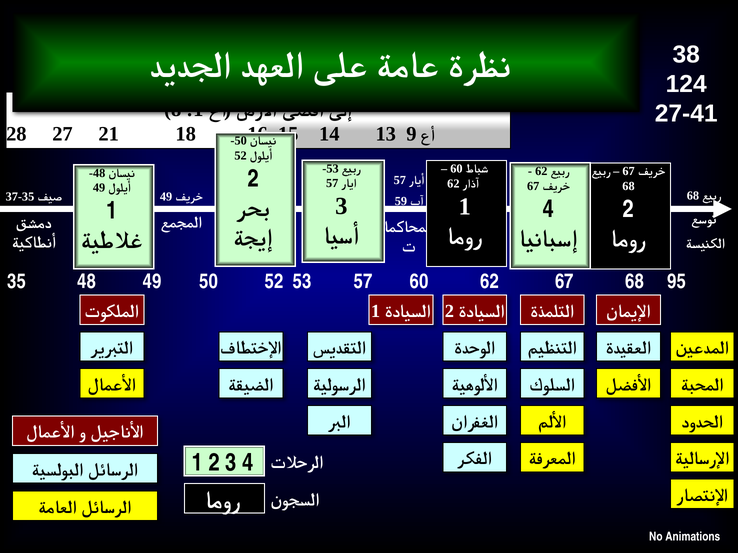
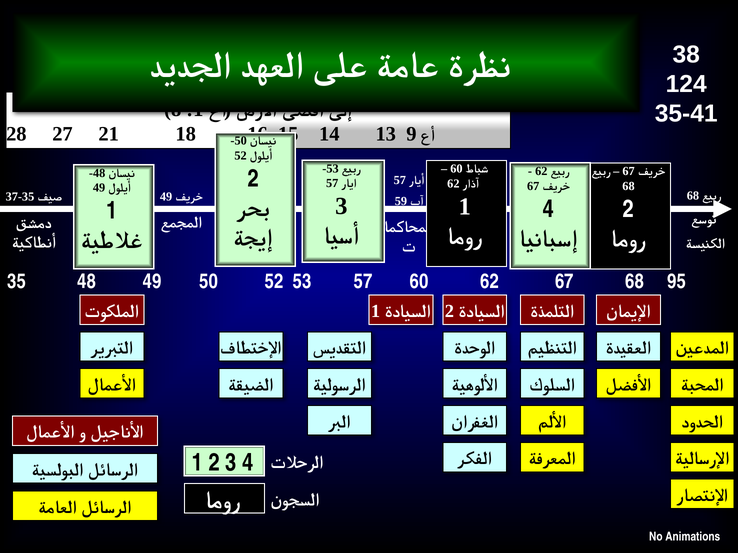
27-41: 27-41 -> 35-41
